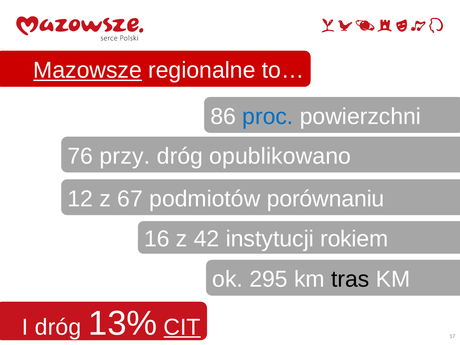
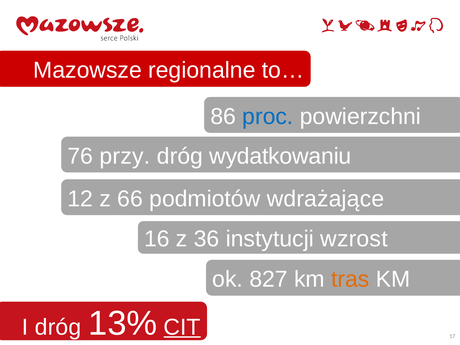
Mazowsze underline: present -> none
opublikowano: opublikowano -> wydatkowaniu
67: 67 -> 66
porównaniu: porównaniu -> wdrażające
42: 42 -> 36
rokiem: rokiem -> wzrost
295: 295 -> 827
tras colour: black -> orange
